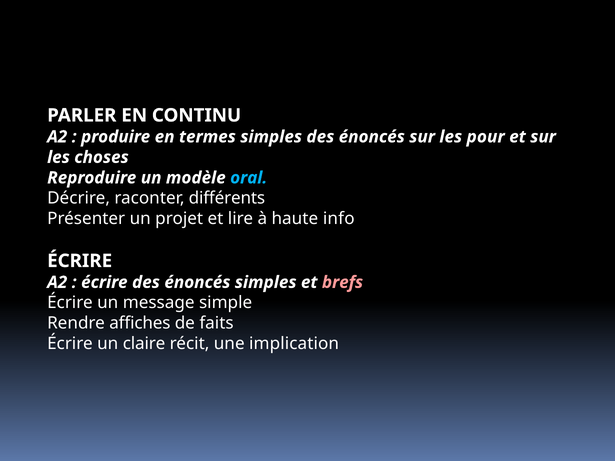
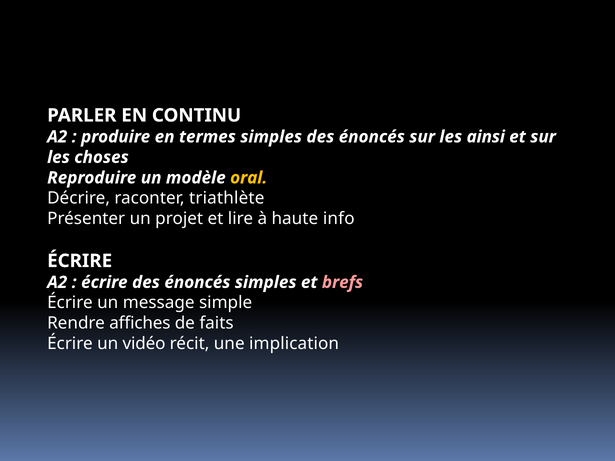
pour: pour -> ainsi
oral colour: light blue -> yellow
différents: différents -> triathlète
claire: claire -> vidéo
